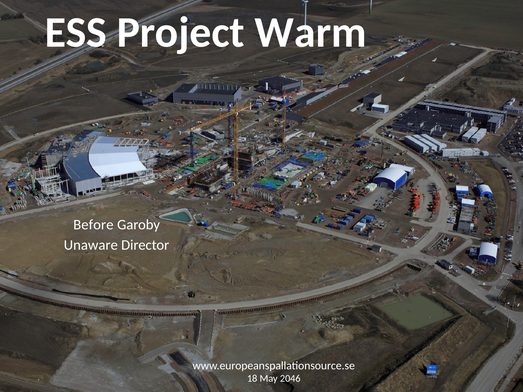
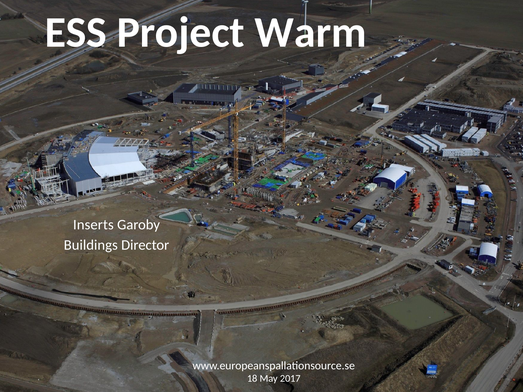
Before: Before -> Inserts
Unaware: Unaware -> Buildings
2046: 2046 -> 2017
